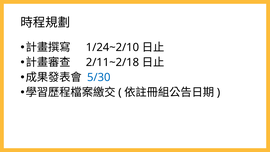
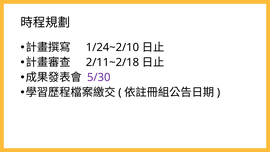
5/30 colour: blue -> purple
